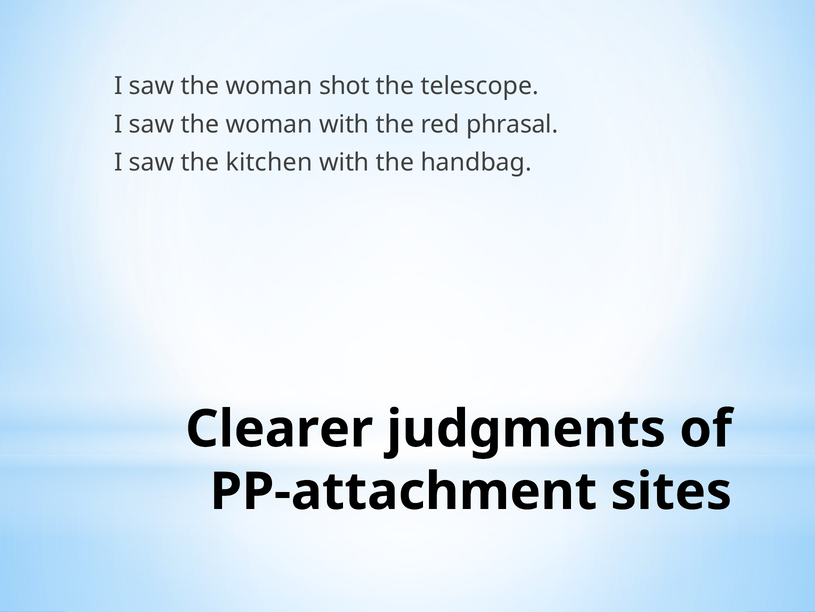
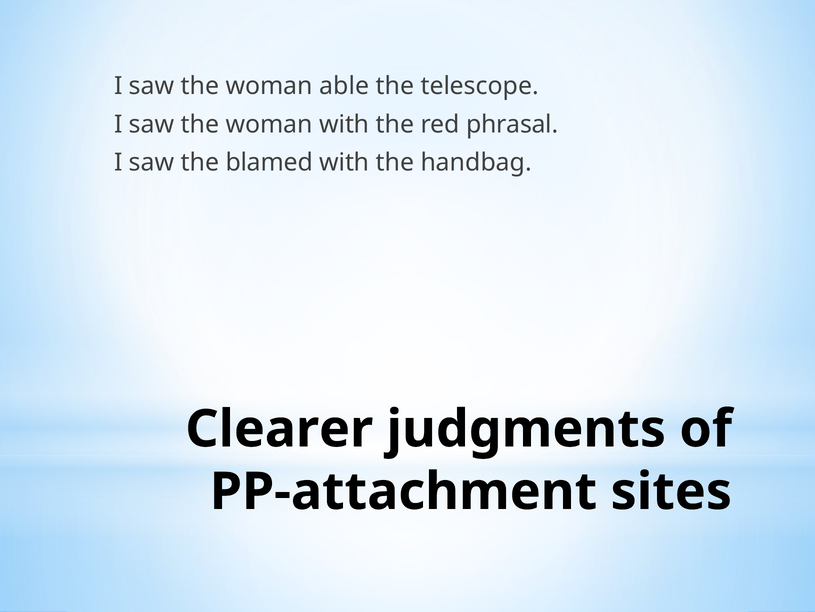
shot: shot -> able
kitchen: kitchen -> blamed
